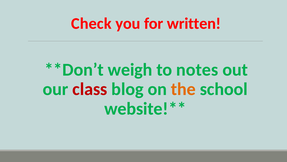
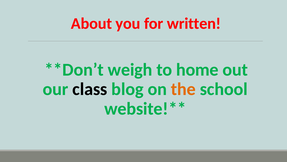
Check: Check -> About
notes: notes -> home
class colour: red -> black
